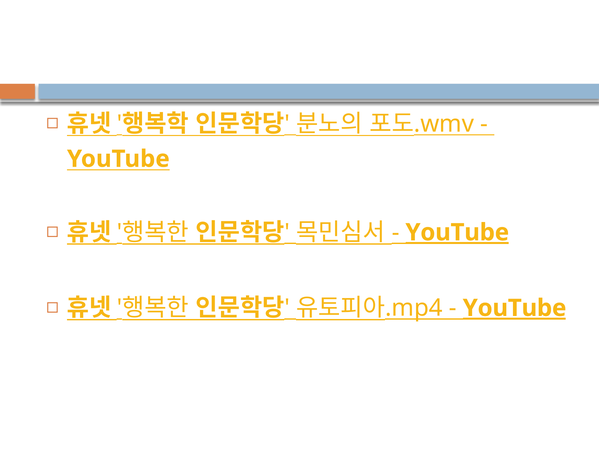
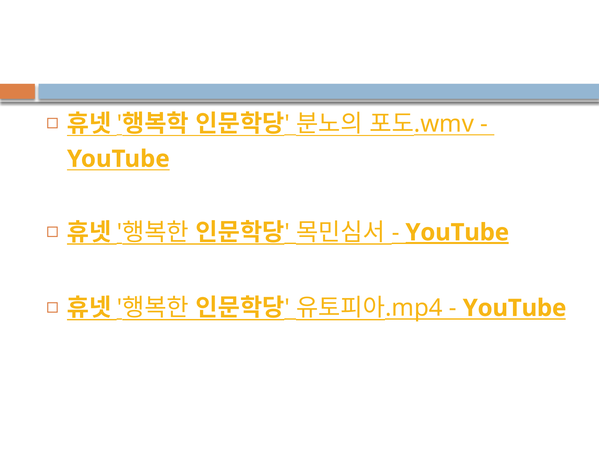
YouTube at (515, 308) underline: present -> none
